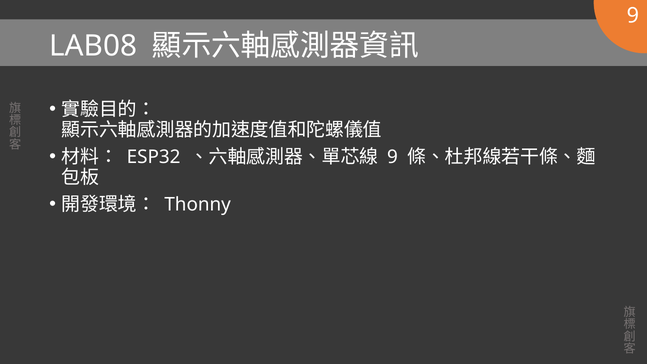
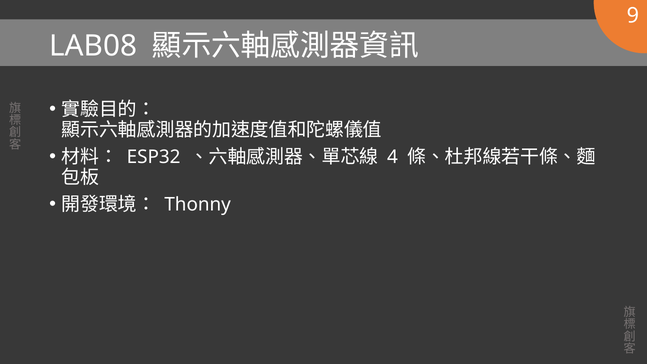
9 at (392, 157): 9 -> 4
